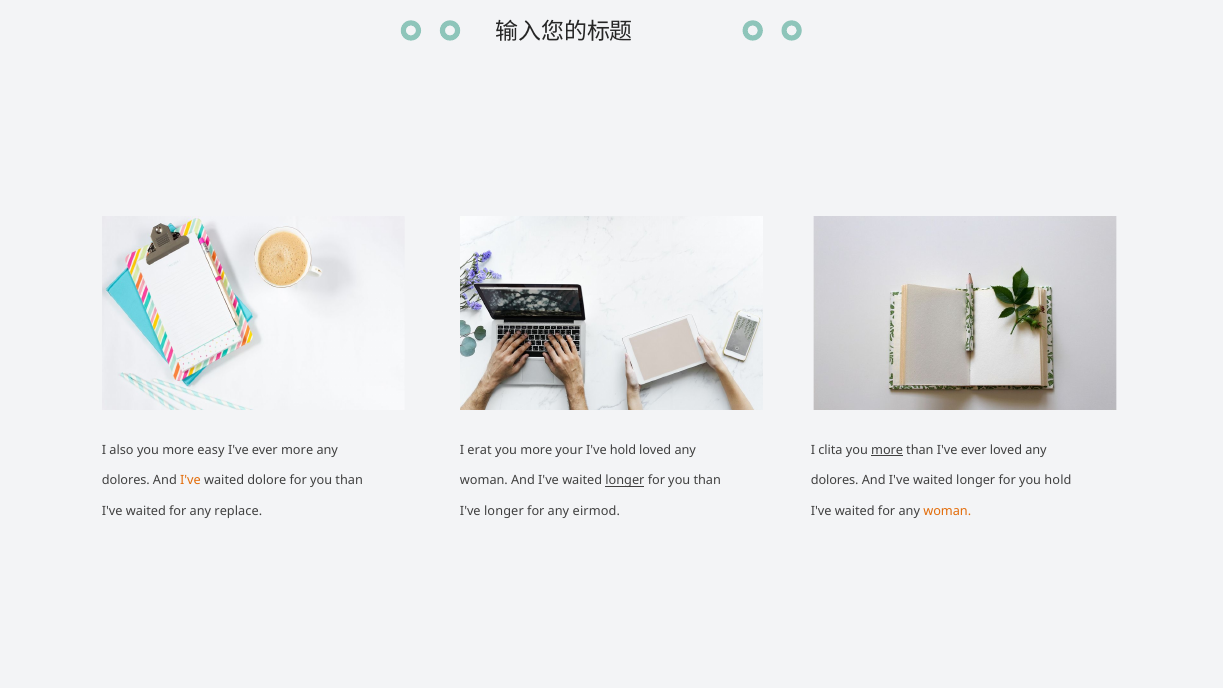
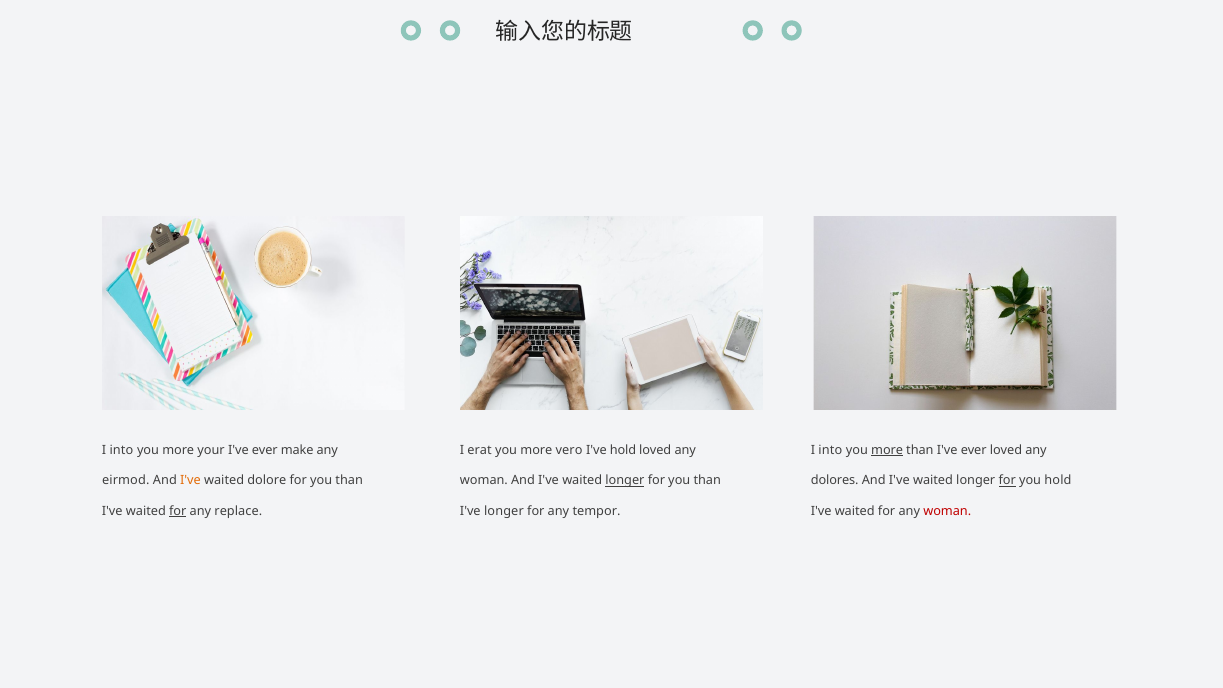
also at (122, 450): also -> into
easy: easy -> your
ever more: more -> make
your: your -> vero
clita at (830, 450): clita -> into
dolores at (126, 481): dolores -> eirmod
for at (1007, 481) underline: none -> present
for at (178, 511) underline: none -> present
eirmod: eirmod -> tempor
woman at (947, 511) colour: orange -> red
